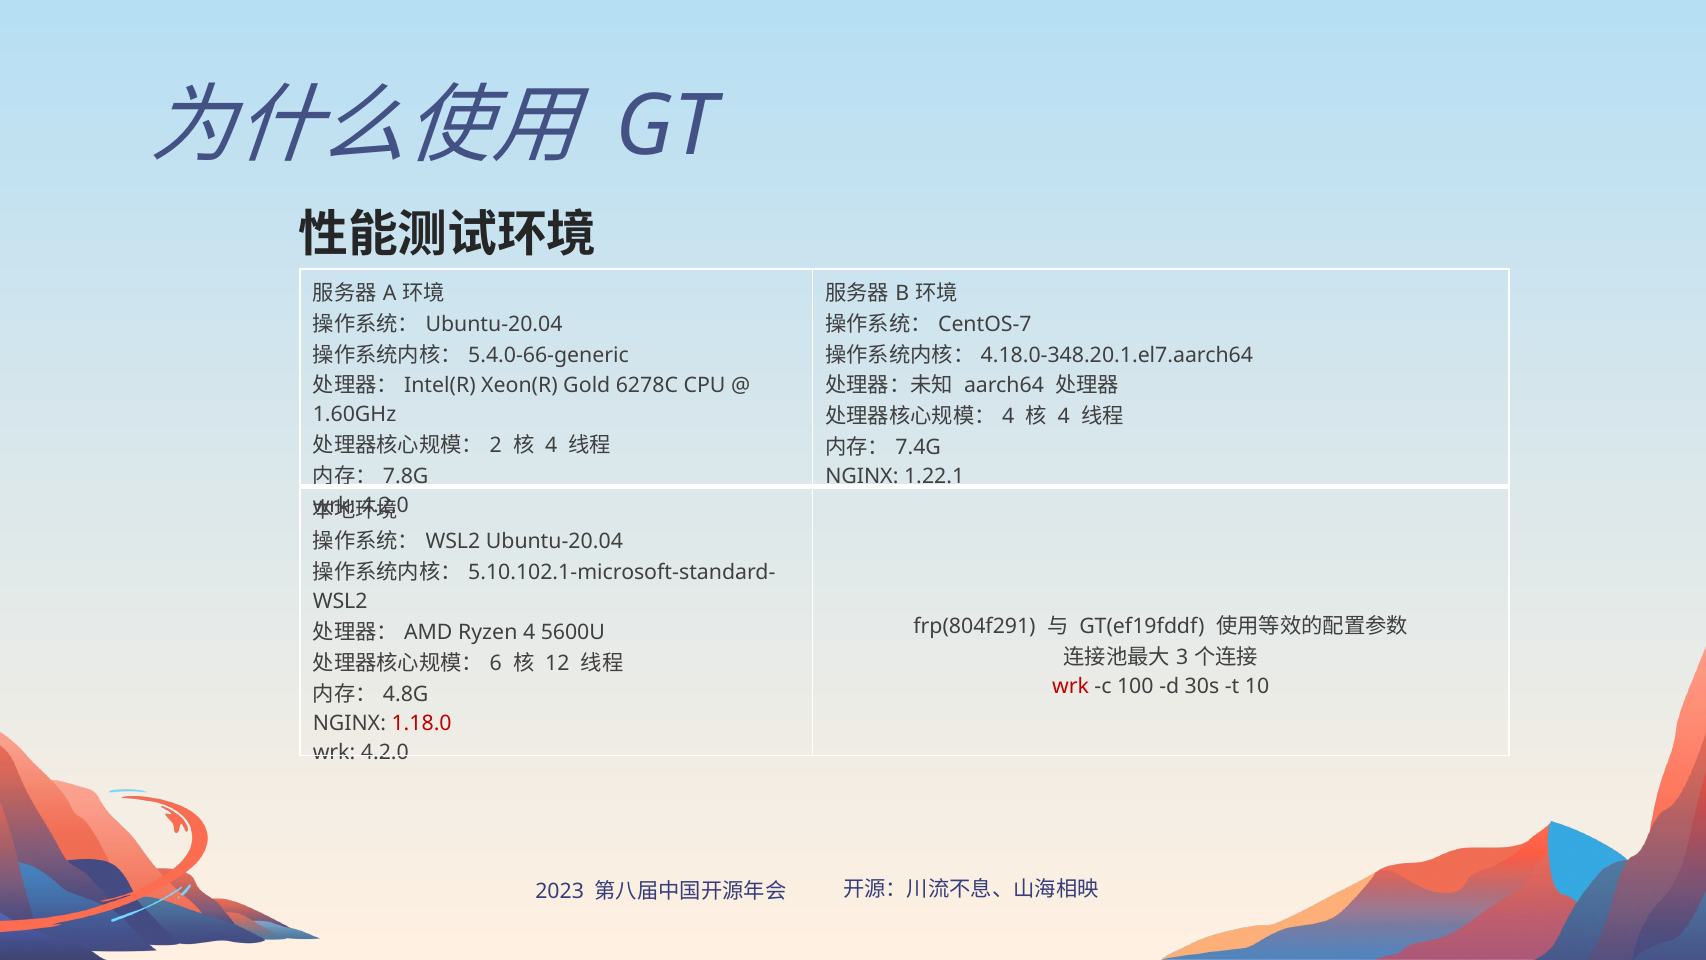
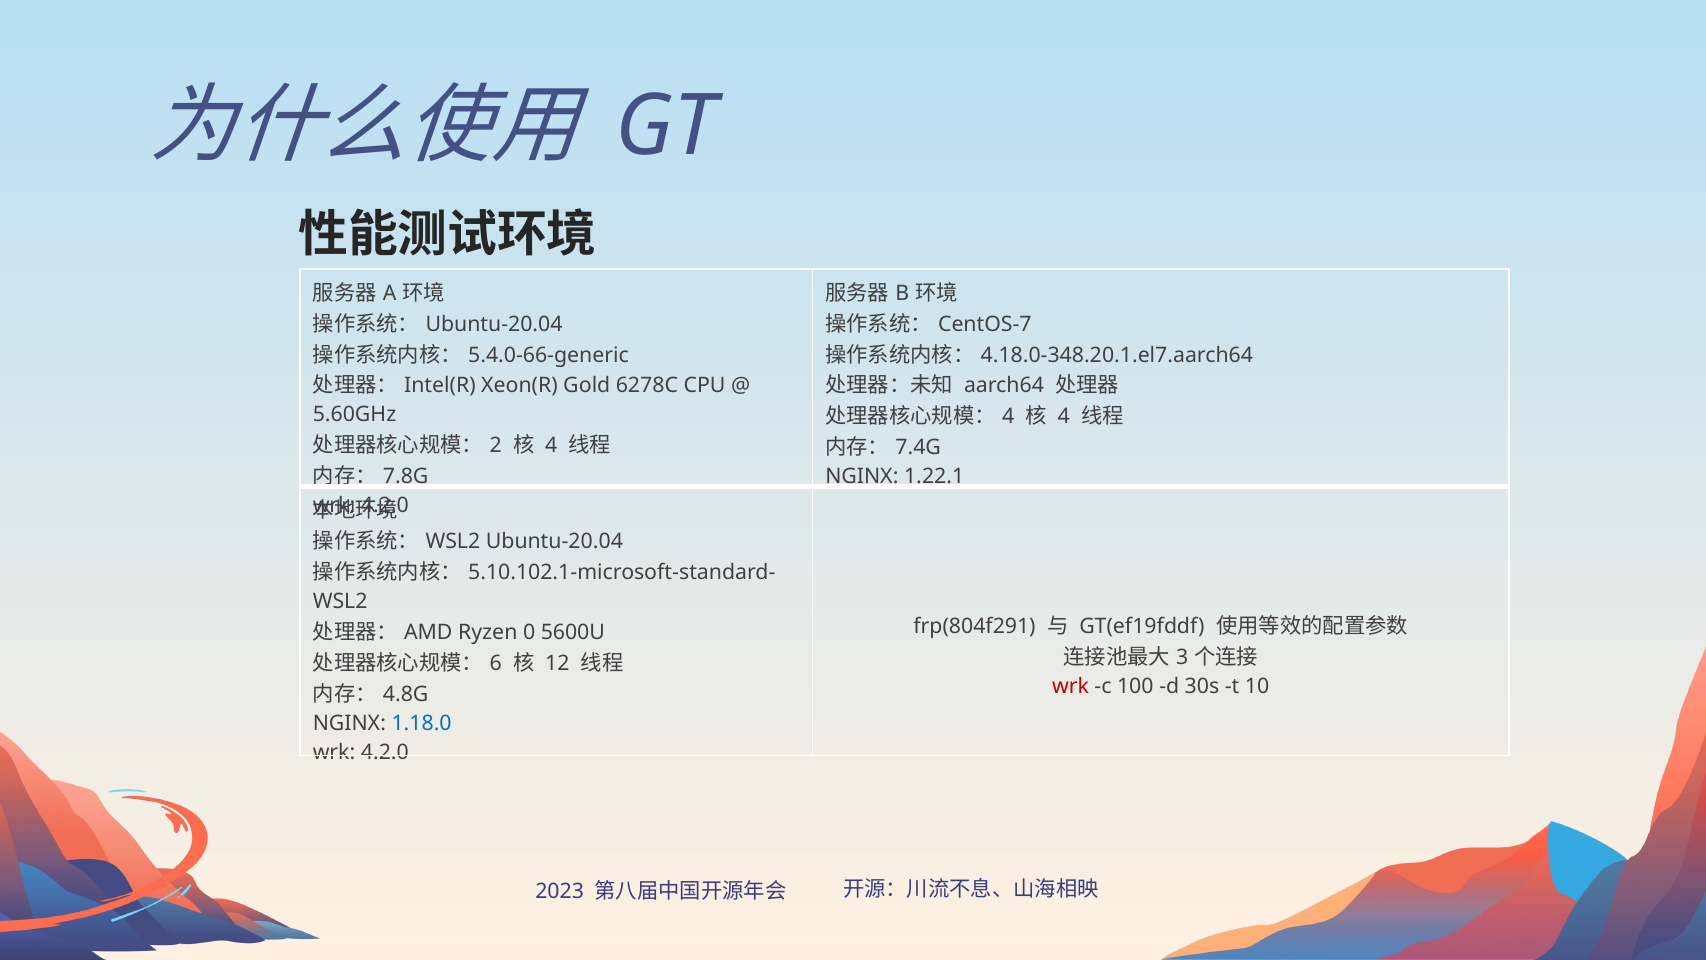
1.60GHz: 1.60GHz -> 5.60GHz
Ryzen 4: 4 -> 0
1.18.0 colour: red -> blue
